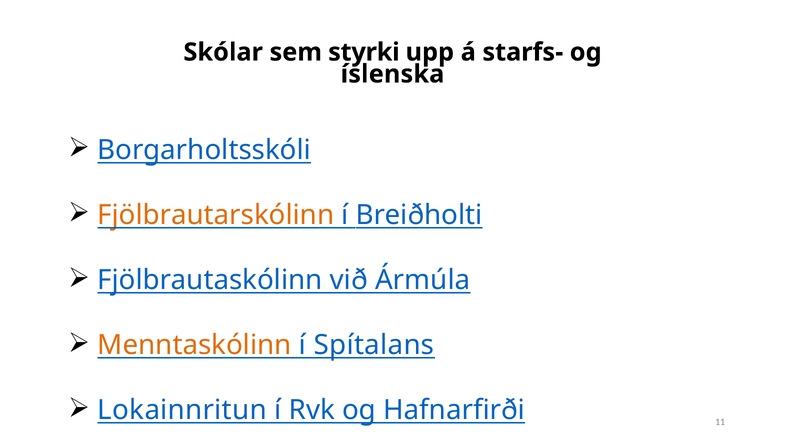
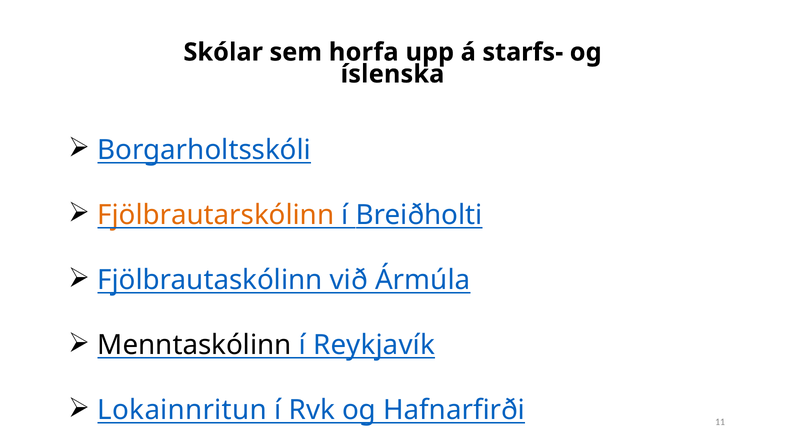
styrki: styrki -> horfa
Menntaskólinn colour: orange -> black
Spítalans: Spítalans -> Reykjavík
